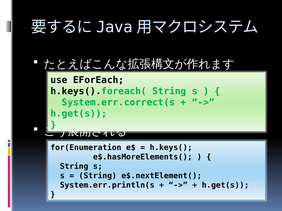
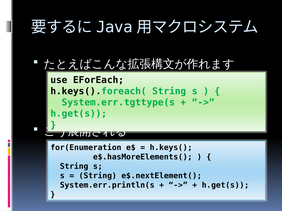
System.err.correct(s: System.err.correct(s -> System.err.tgttype(s
